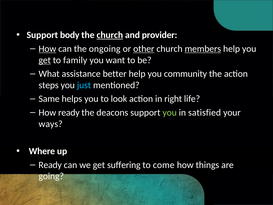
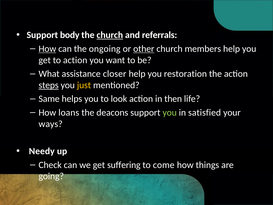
provider: provider -> referrals
members underline: present -> none
get at (45, 60) underline: present -> none
to family: family -> action
better: better -> closer
community: community -> restoration
steps underline: none -> present
just colour: light blue -> yellow
right: right -> then
How ready: ready -> loans
Where: Where -> Needy
Ready at (50, 165): Ready -> Check
